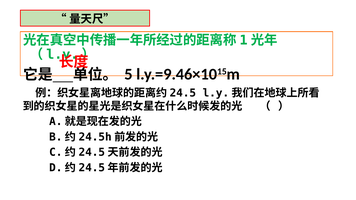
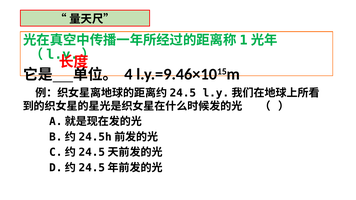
5: 5 -> 4
